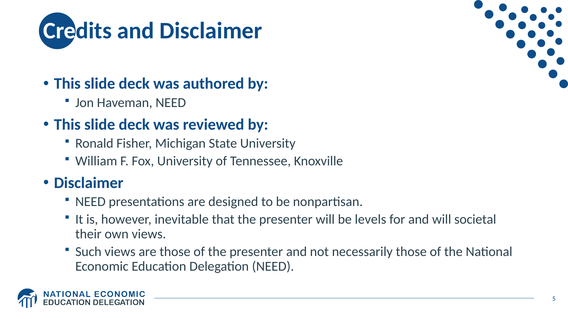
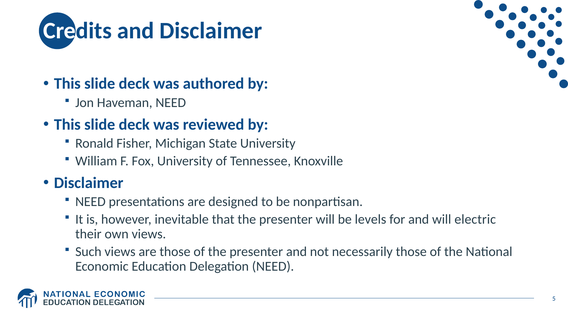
societal: societal -> electric
